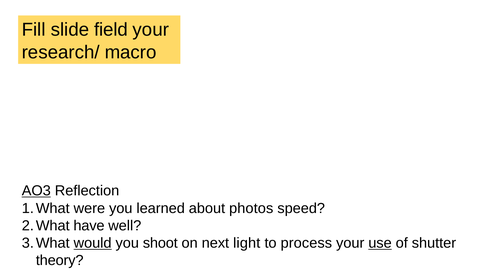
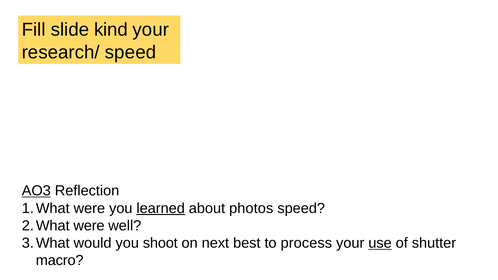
field: field -> kind
research/ macro: macro -> speed
learned underline: none -> present
have at (89, 226): have -> were
would underline: present -> none
light: light -> best
theory: theory -> macro
